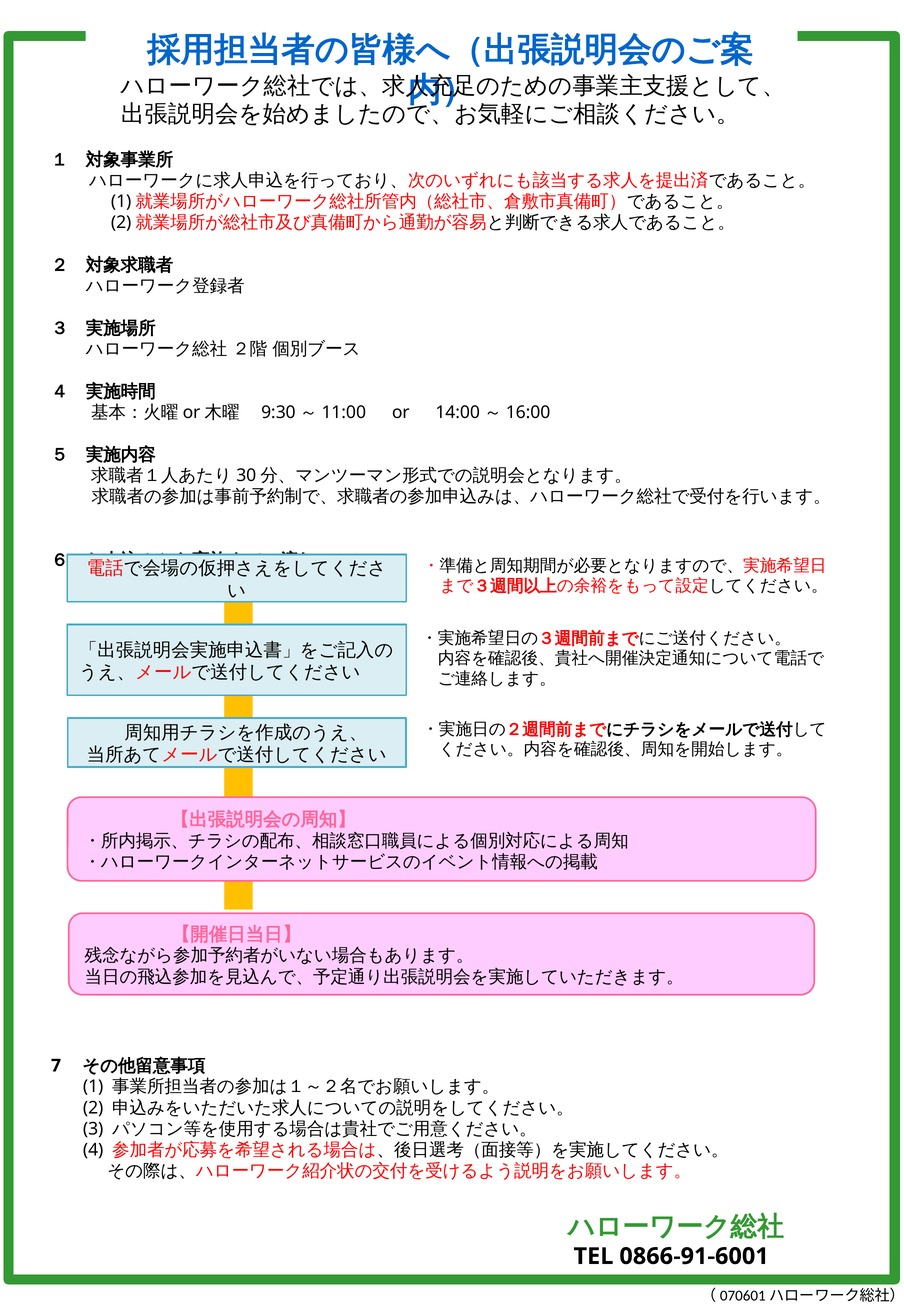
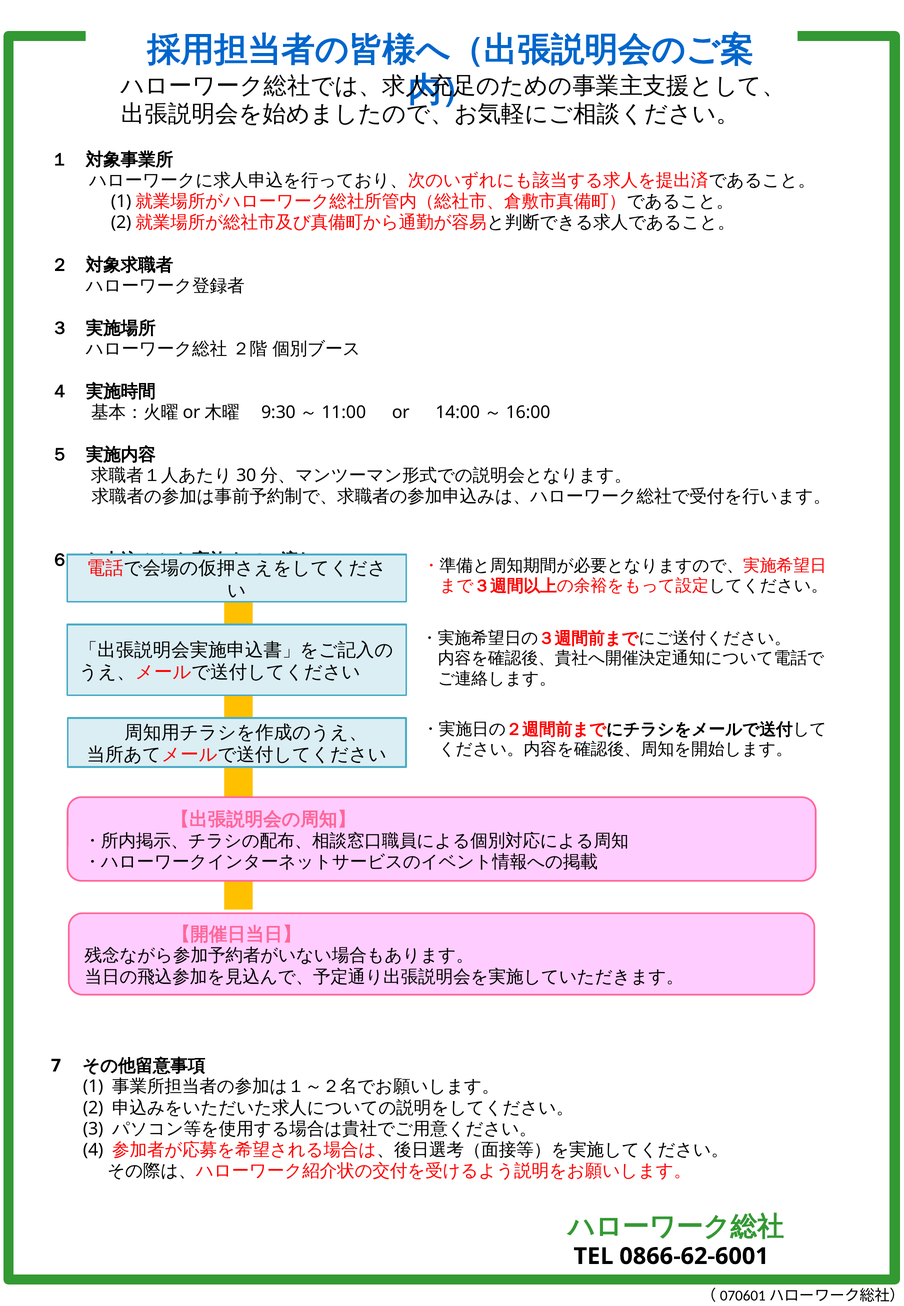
0866-91-6001: 0866-91-6001 -> 0866-62-6001
